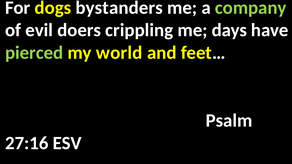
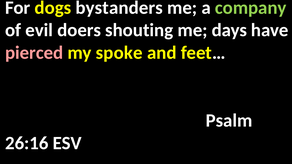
crippling: crippling -> shouting
pierced colour: light green -> pink
world: world -> spoke
27:16: 27:16 -> 26:16
